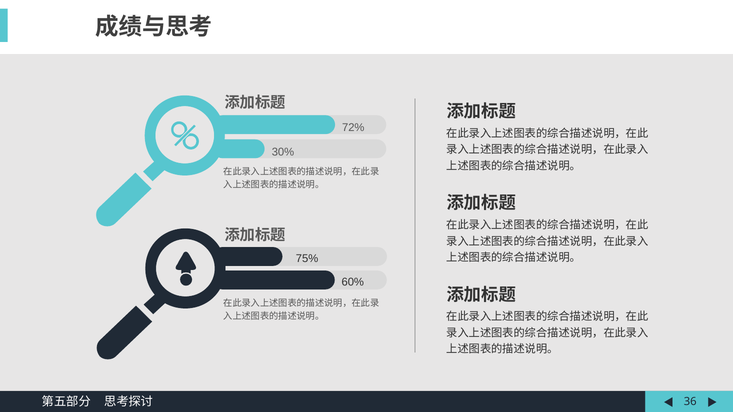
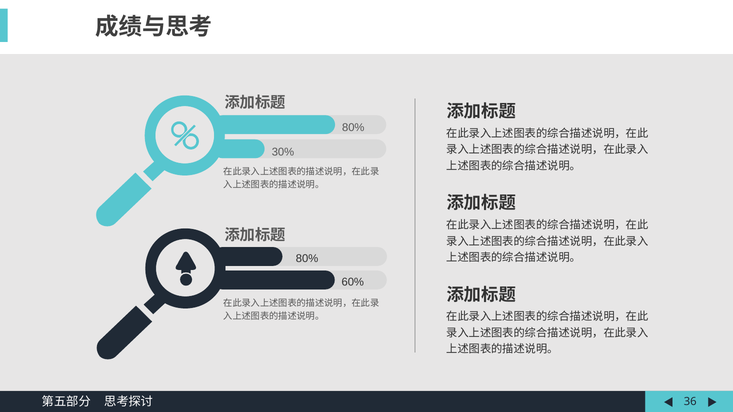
72% at (353, 128): 72% -> 80%
75% at (307, 259): 75% -> 80%
